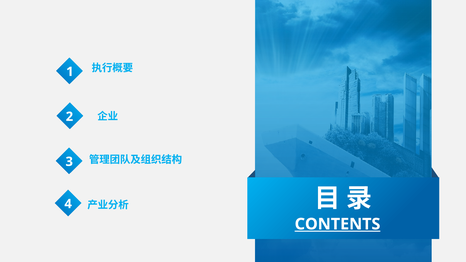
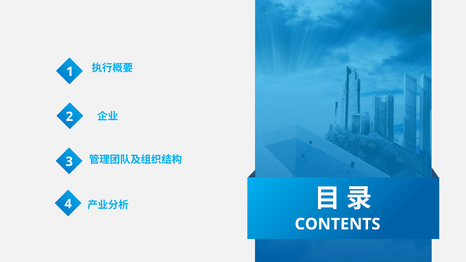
CONTENTS underline: present -> none
